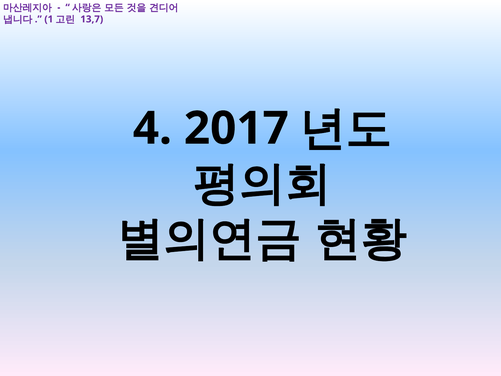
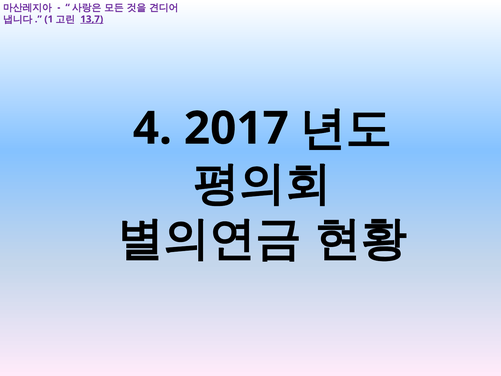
13,7 underline: none -> present
